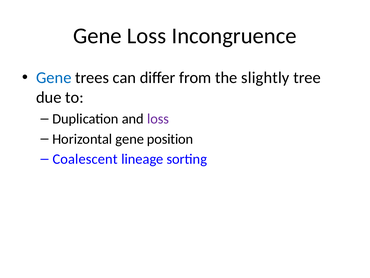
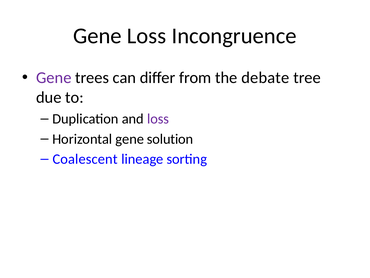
Gene at (54, 78) colour: blue -> purple
slightly: slightly -> debate
position: position -> solution
